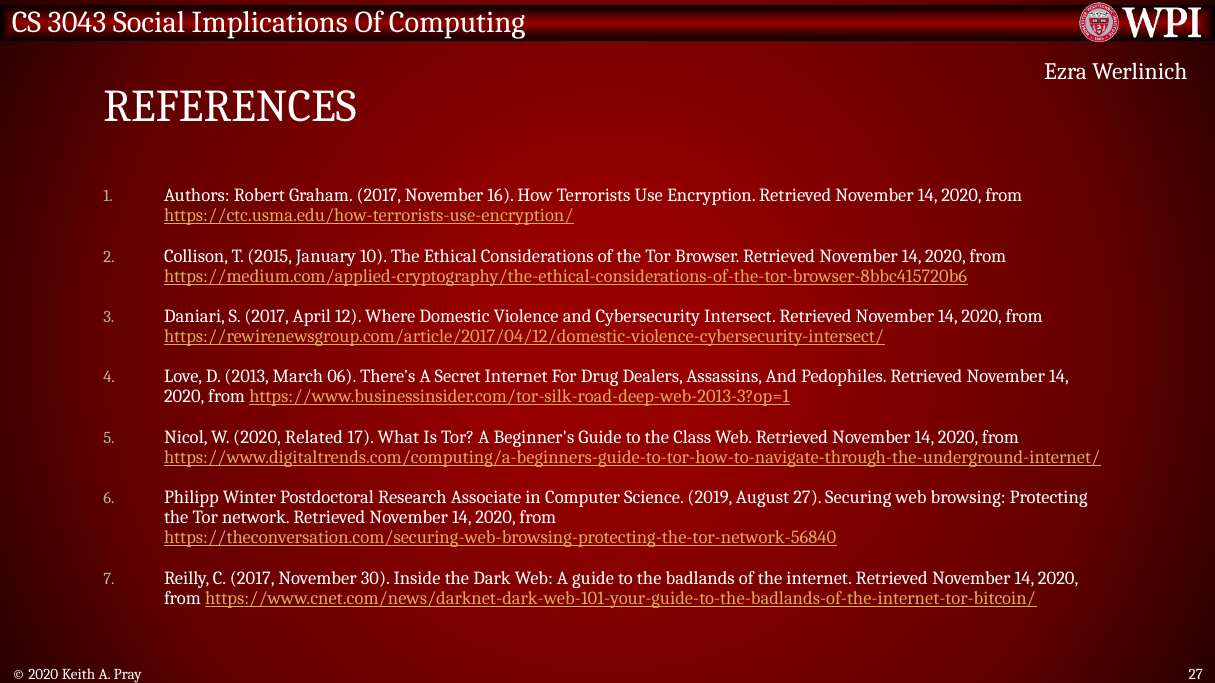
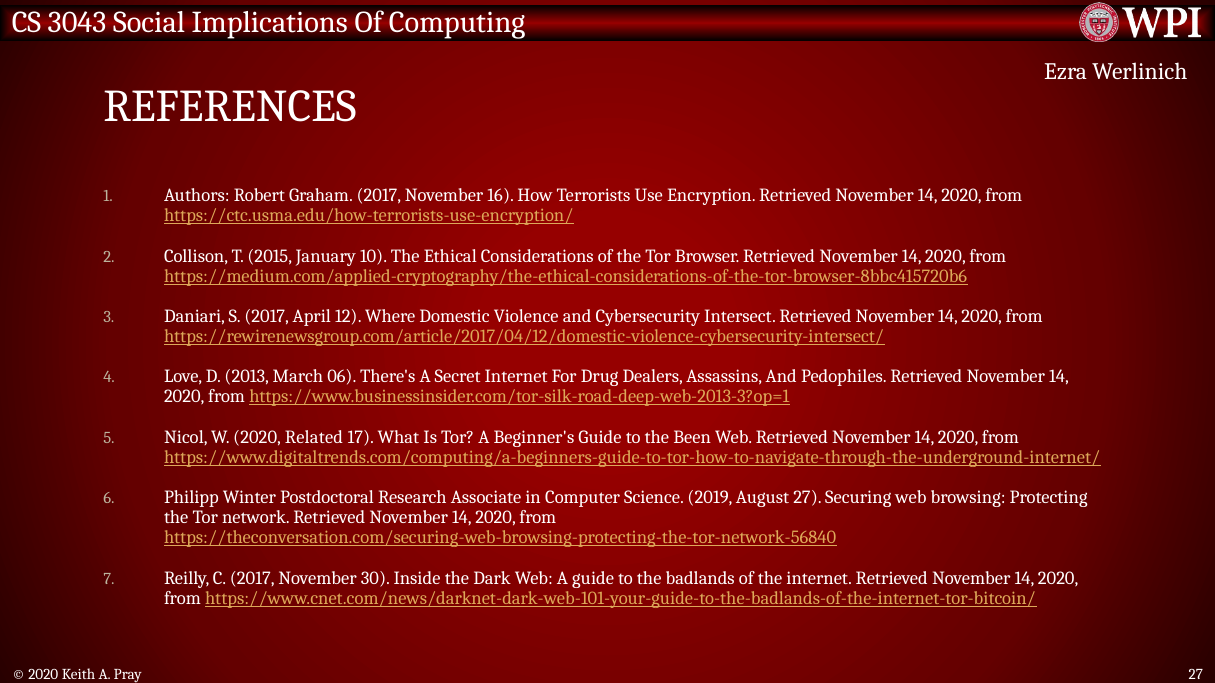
Class: Class -> Been
